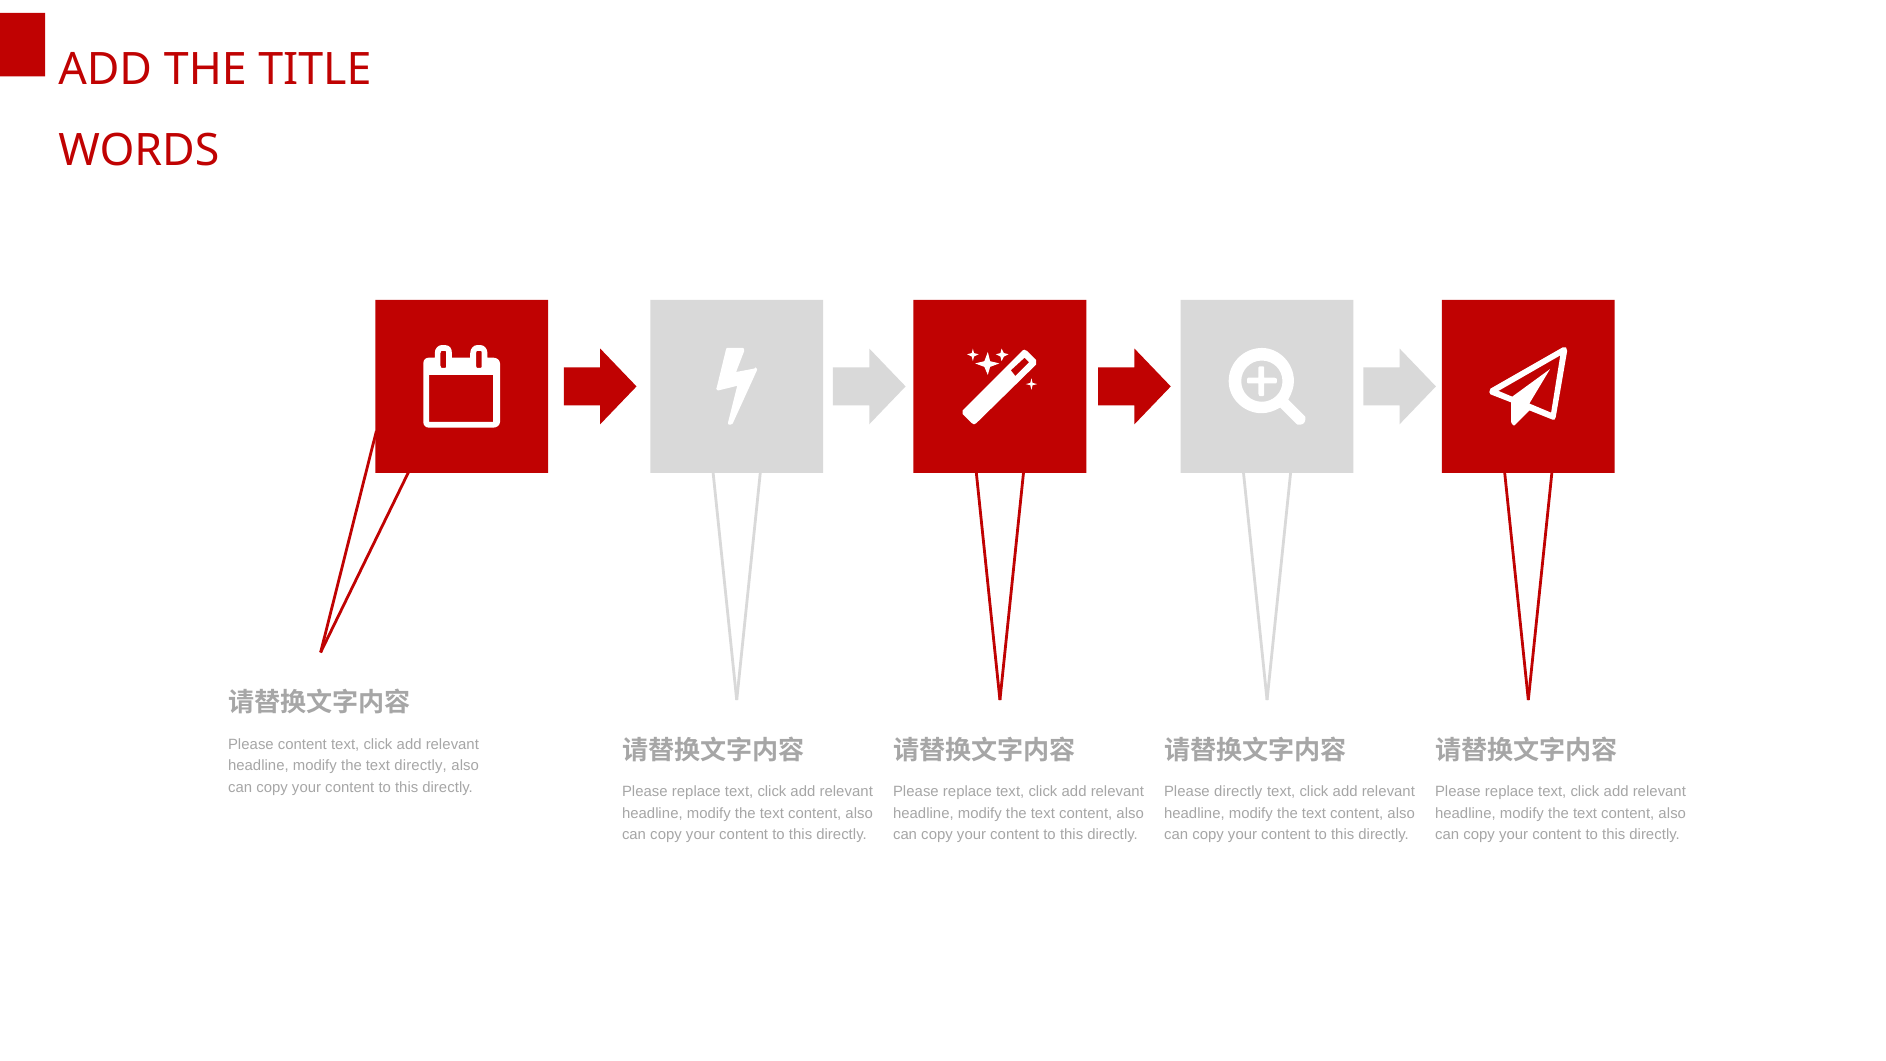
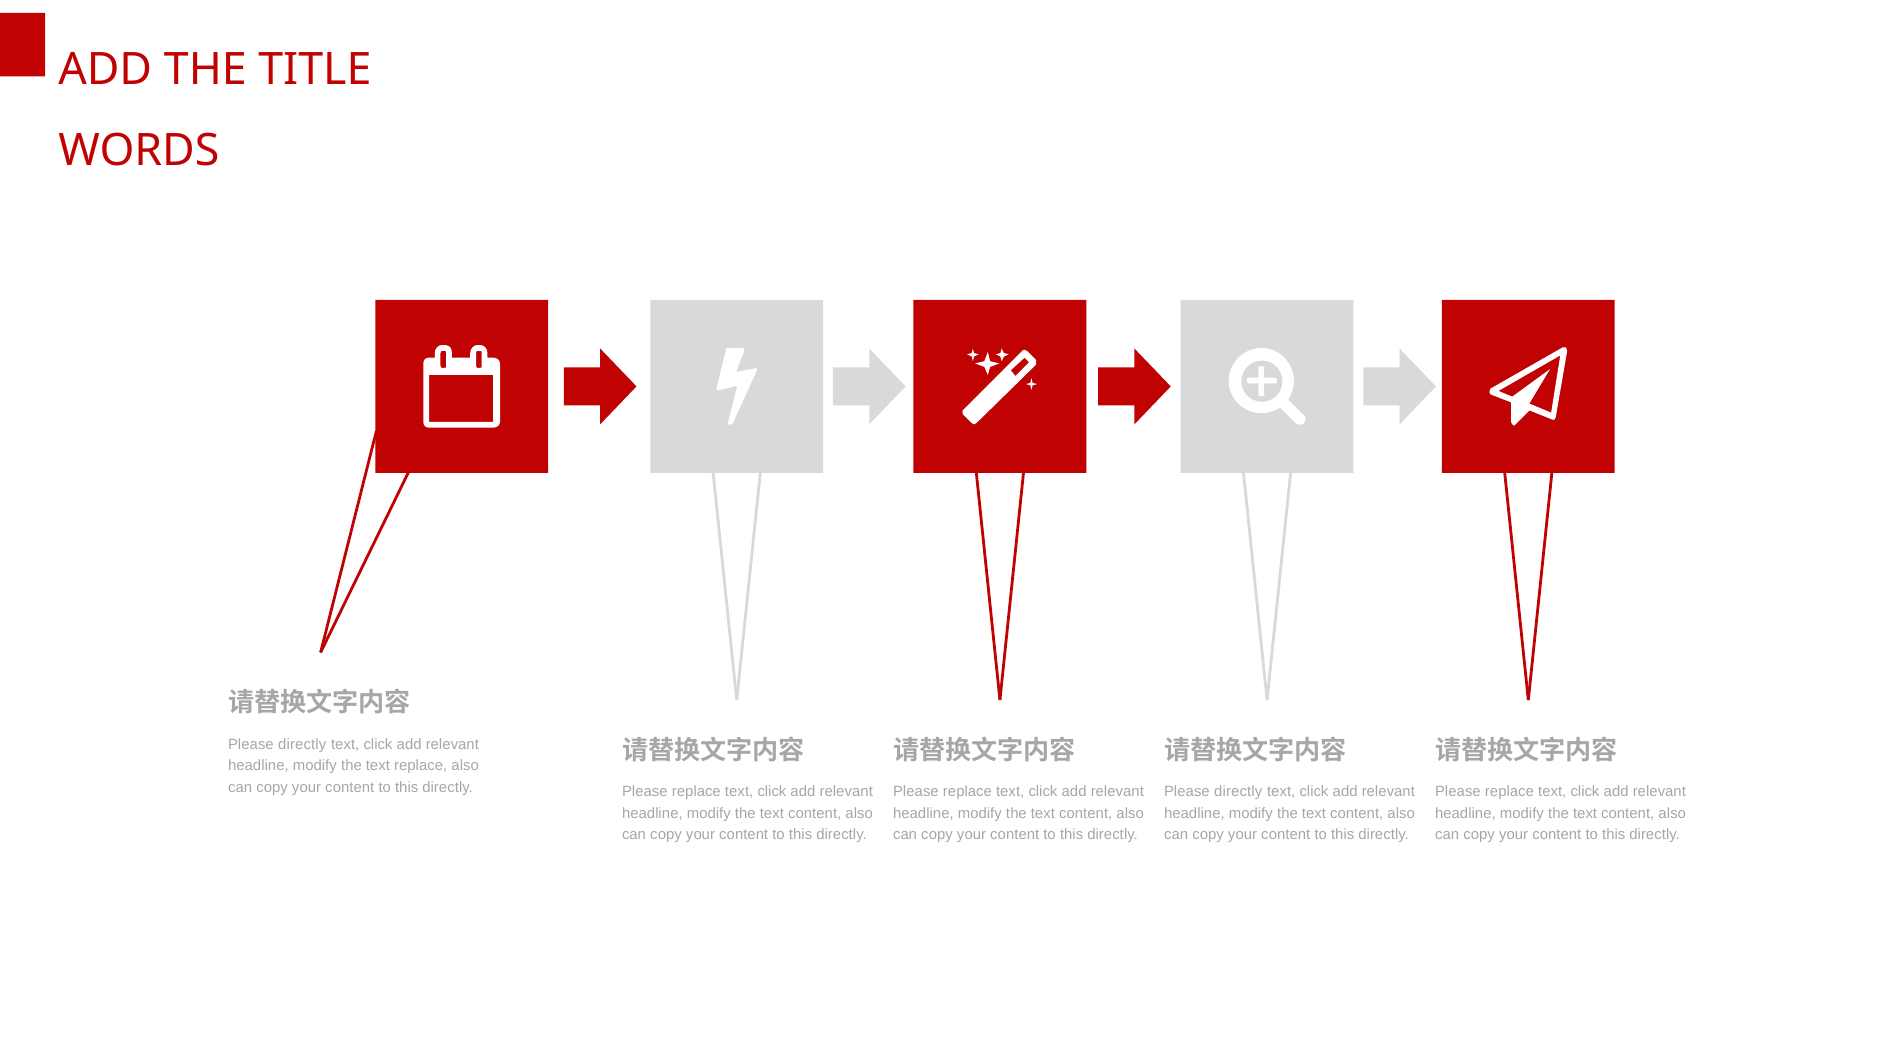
content at (302, 744): content -> directly
text directly: directly -> replace
